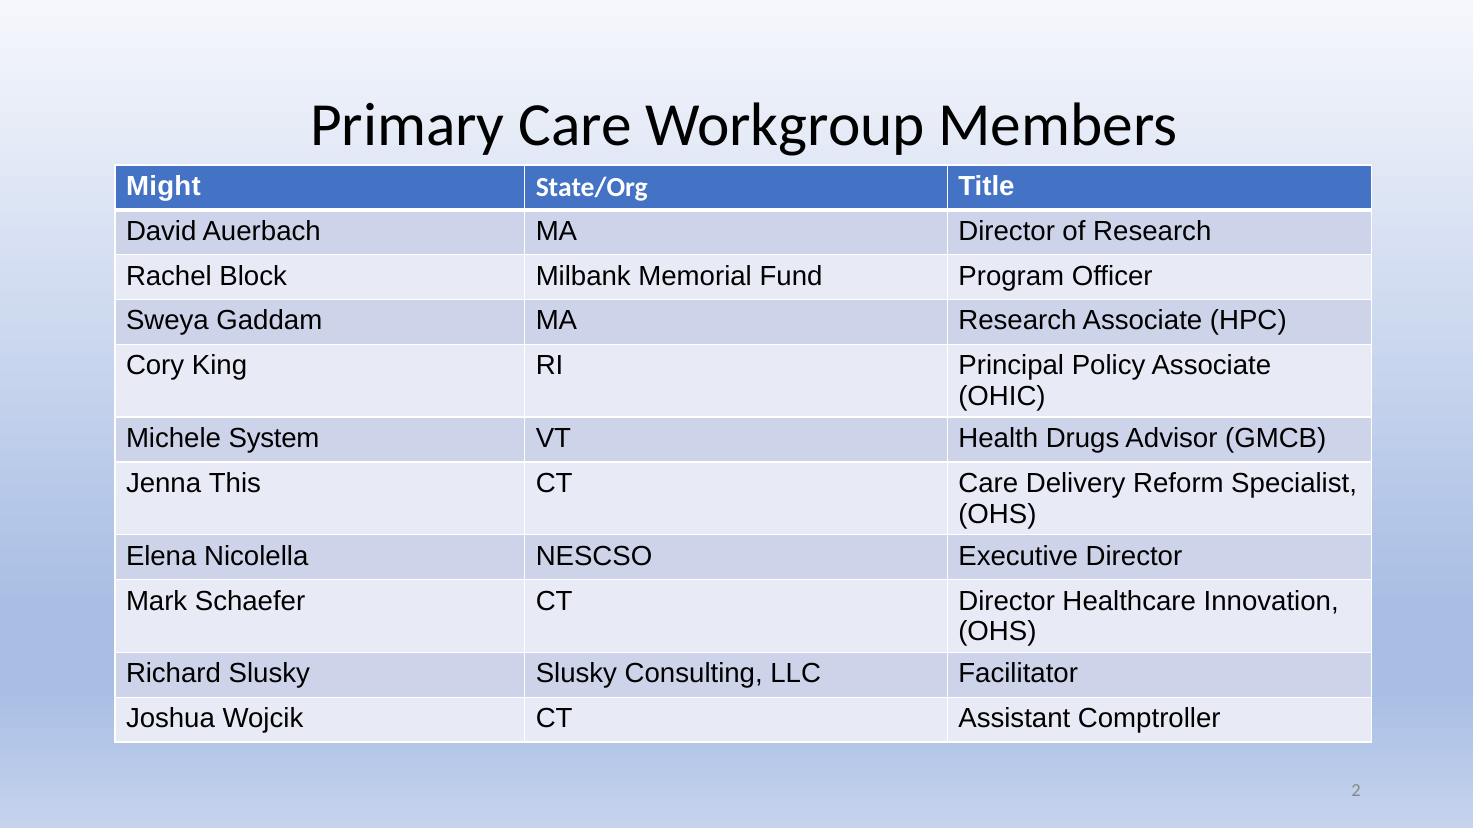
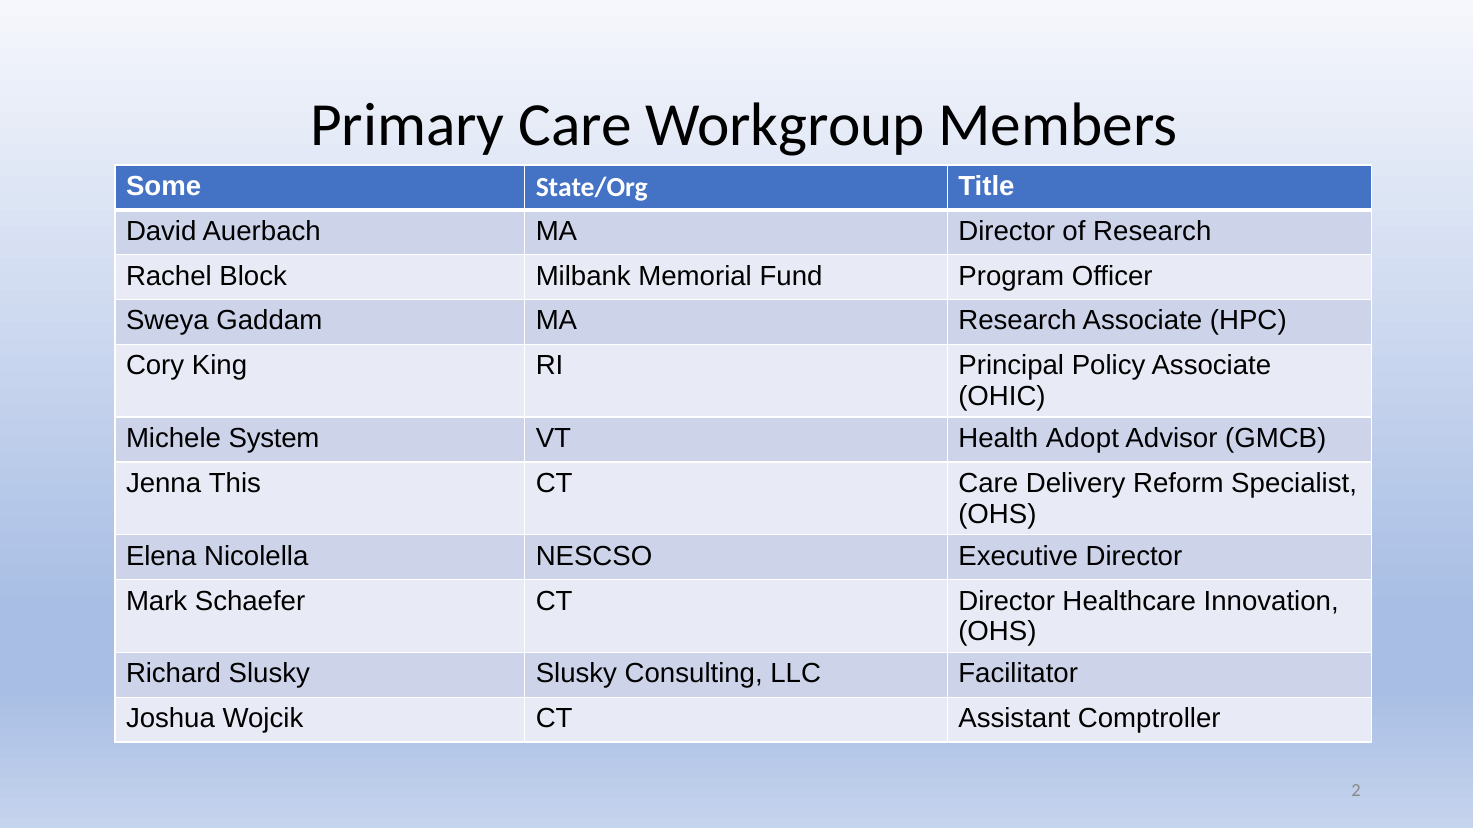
Might: Might -> Some
Drugs: Drugs -> Adopt
